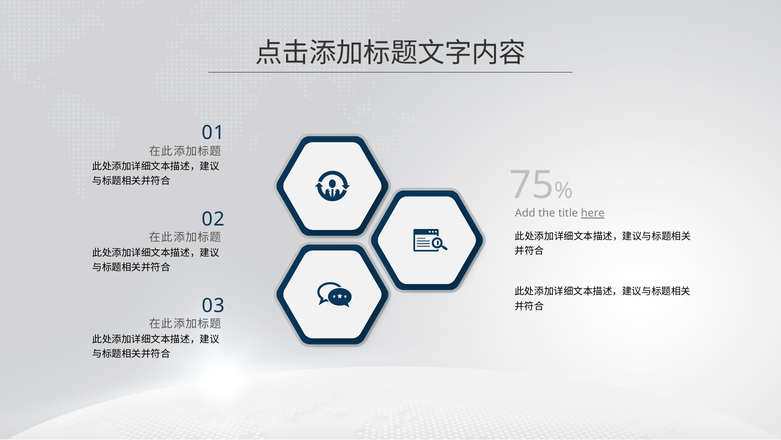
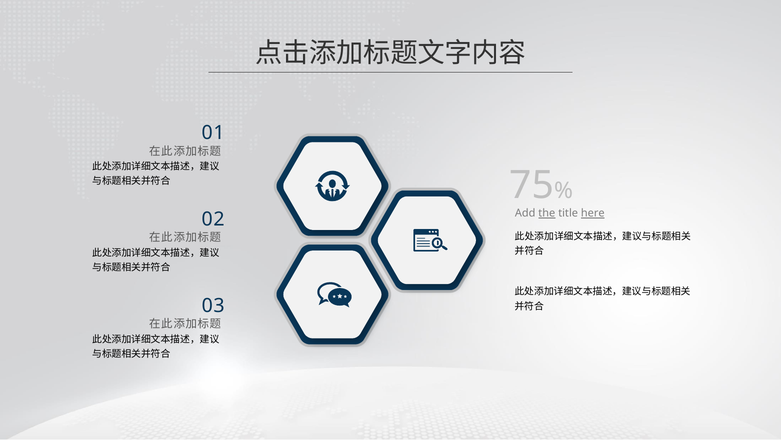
the underline: none -> present
